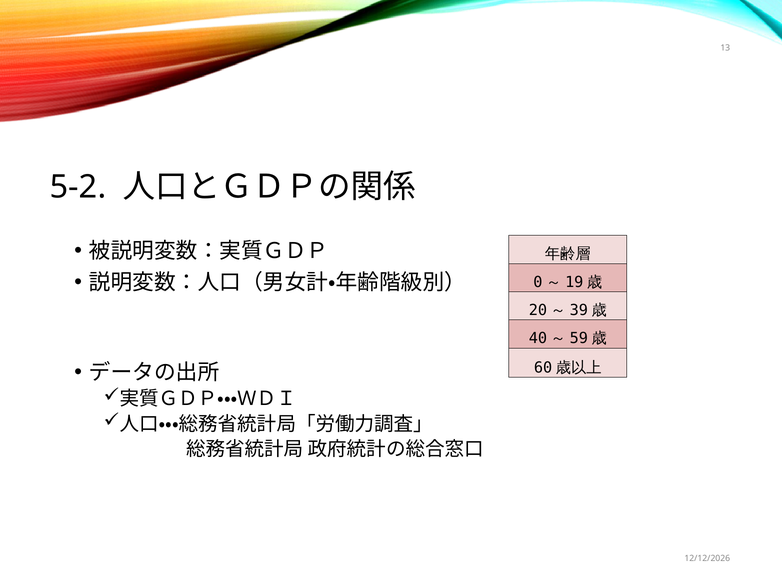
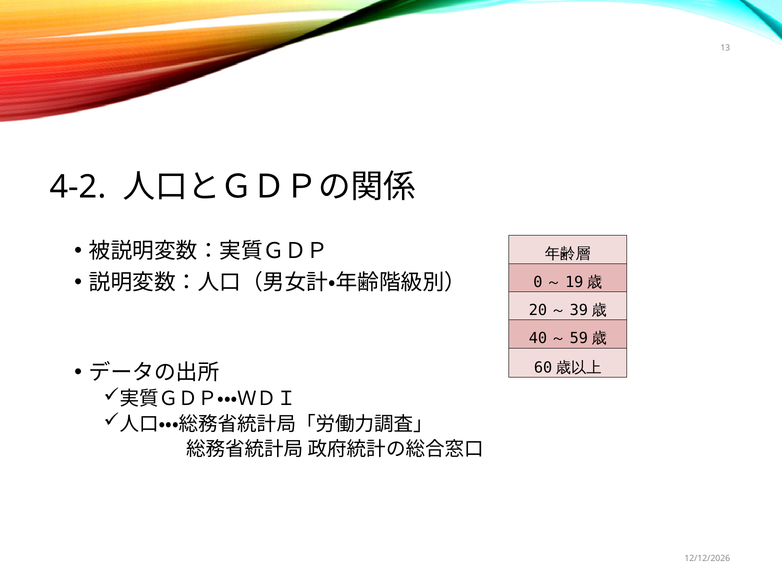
5-2: 5-2 -> 4-2
